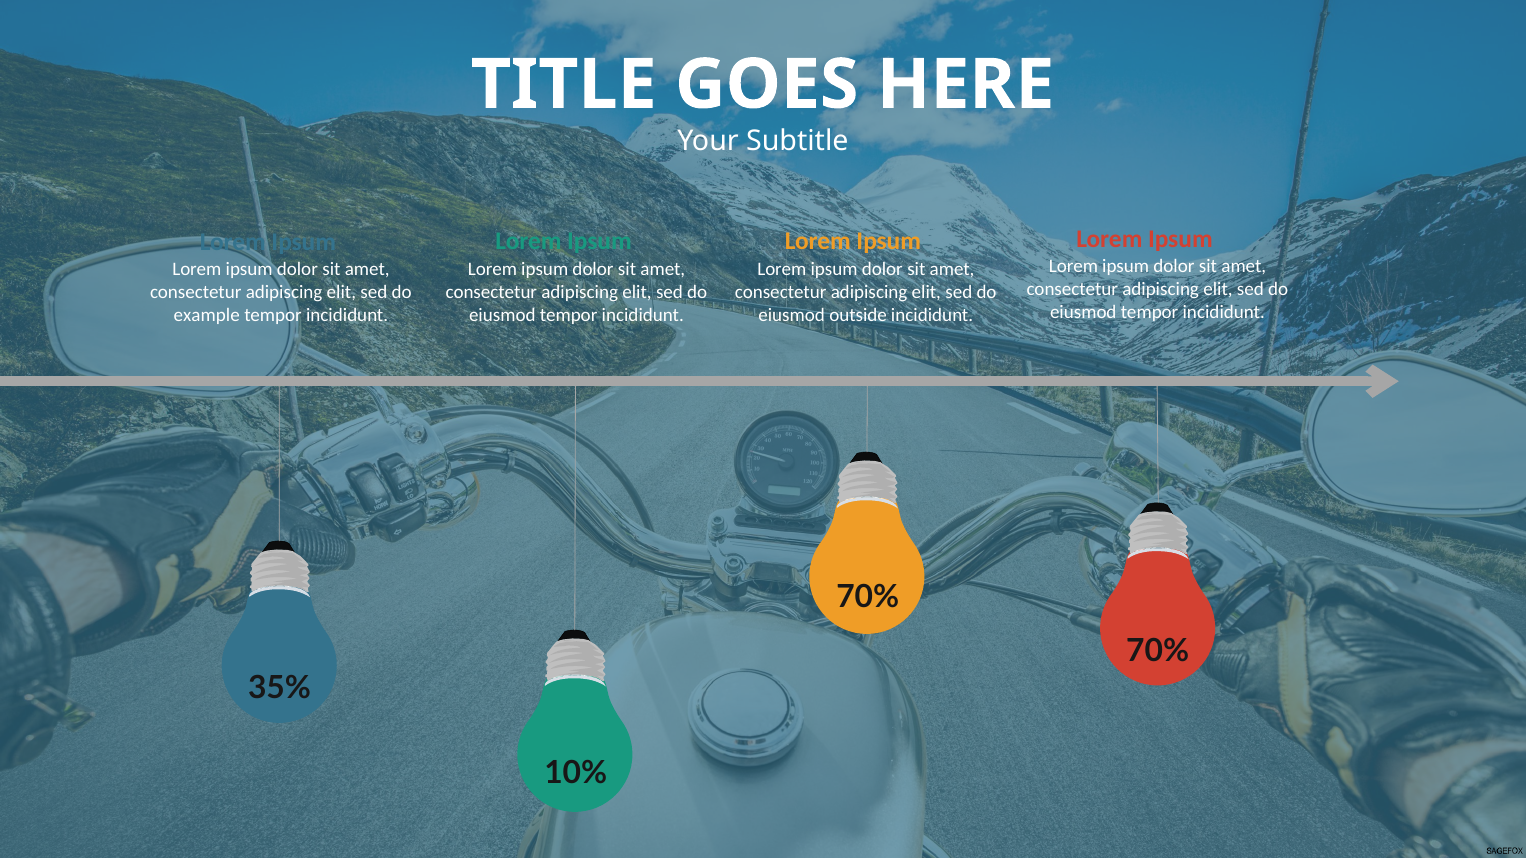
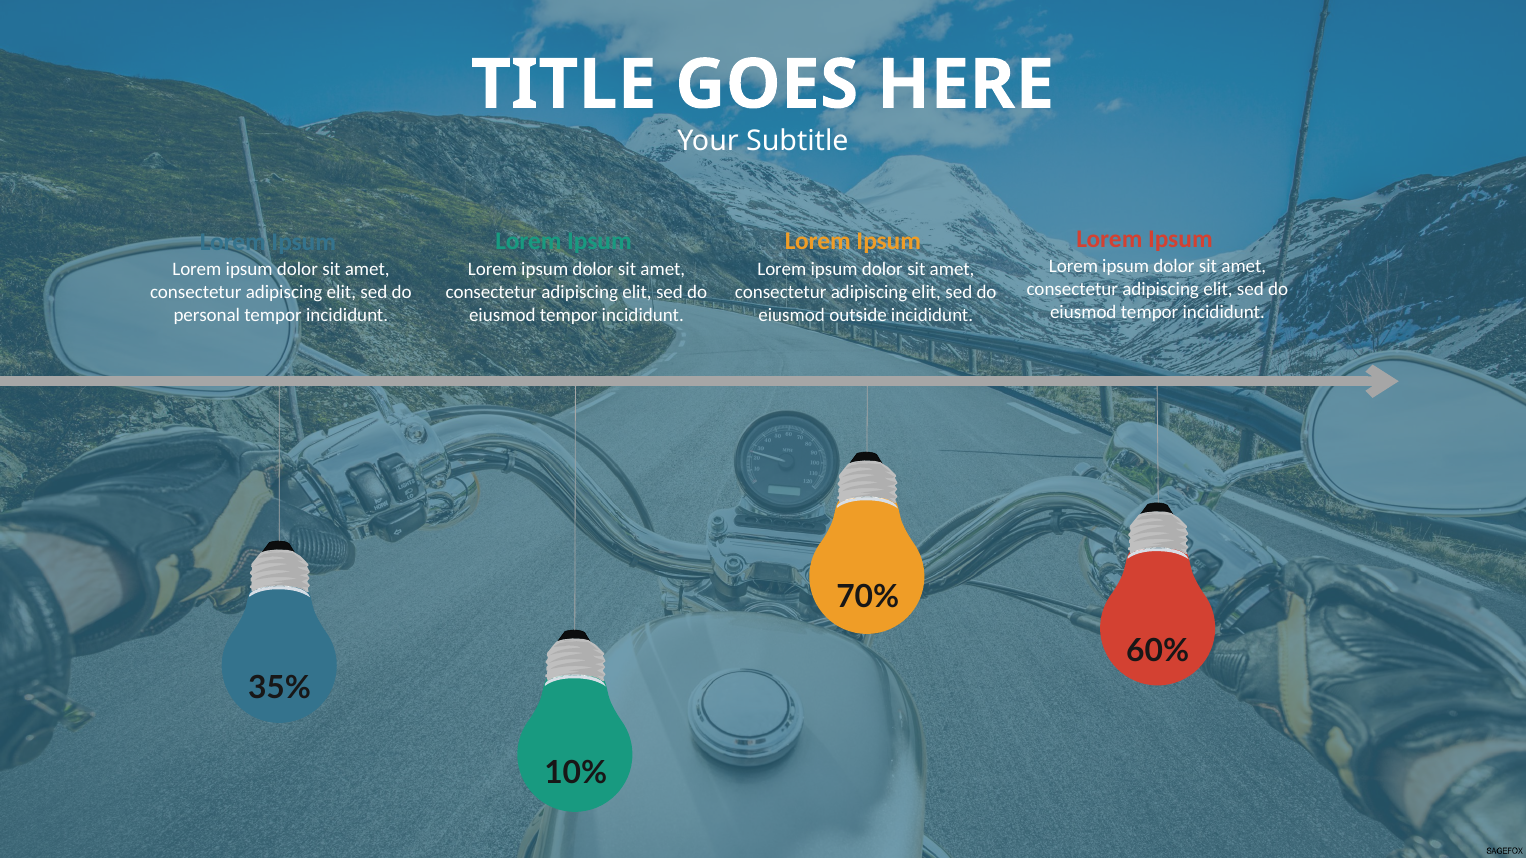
example: example -> personal
70% at (1158, 651): 70% -> 60%
